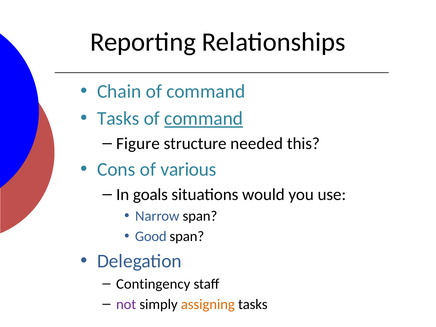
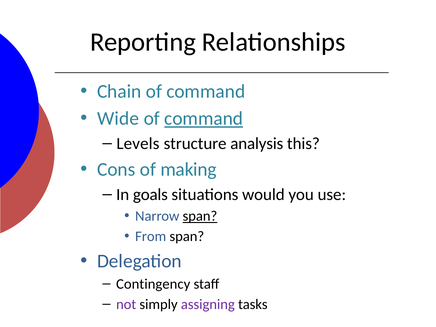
Tasks at (118, 119): Tasks -> Wide
Figure: Figure -> Levels
needed: needed -> analysis
various: various -> making
span at (200, 216) underline: none -> present
Good: Good -> From
assigning colour: orange -> purple
